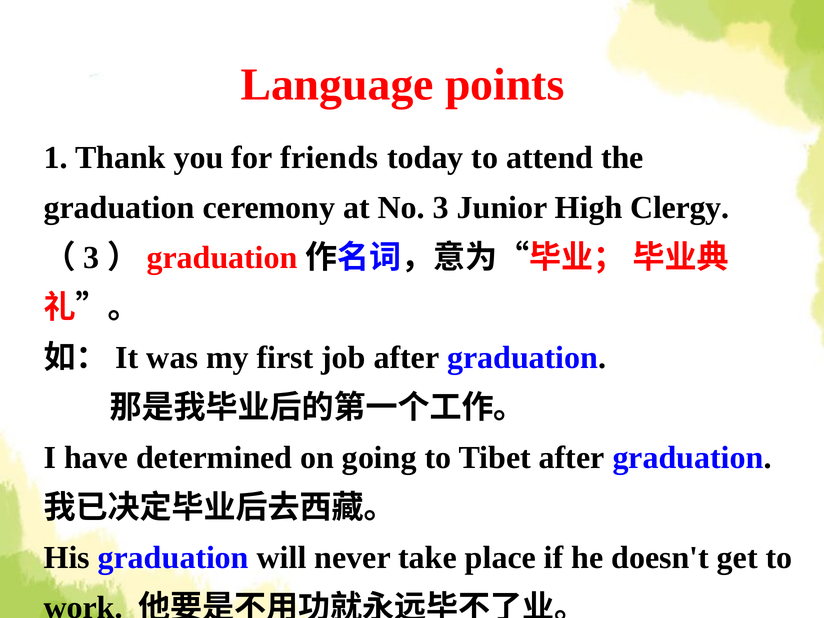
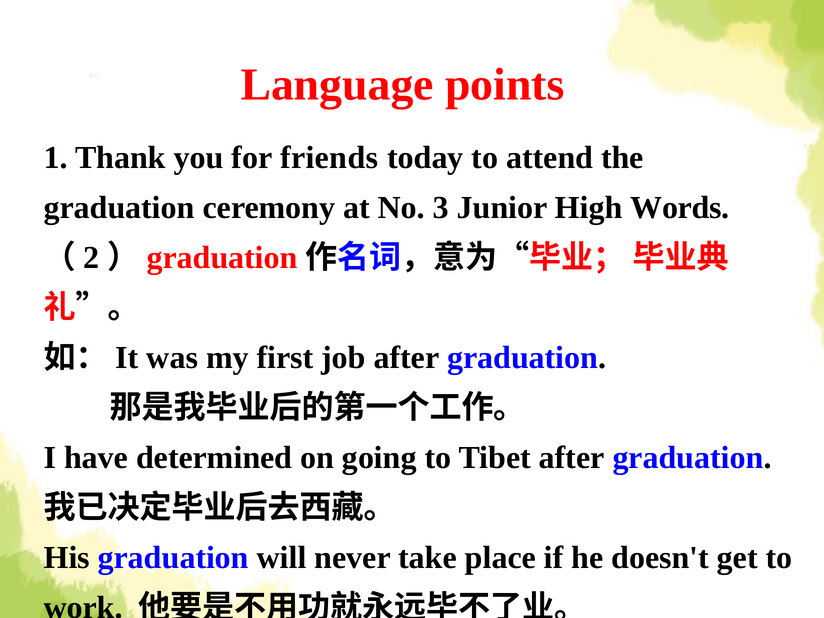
Clergy: Clergy -> Words
3 at (91, 258): 3 -> 2
